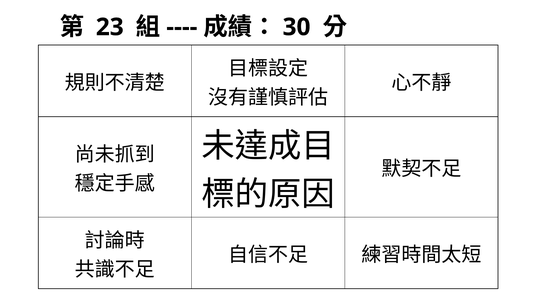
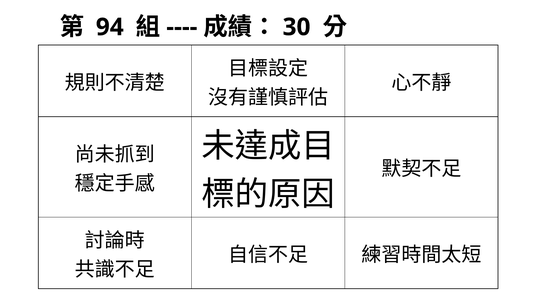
23: 23 -> 94
